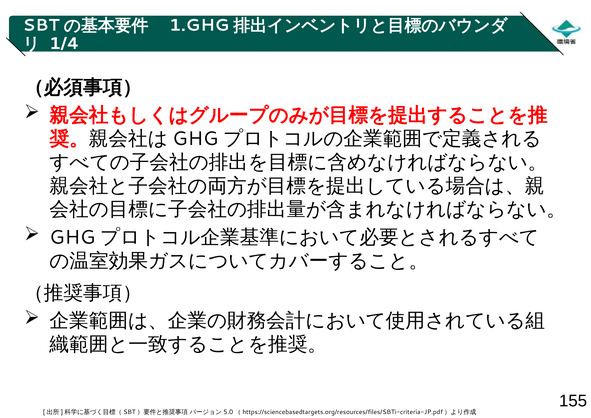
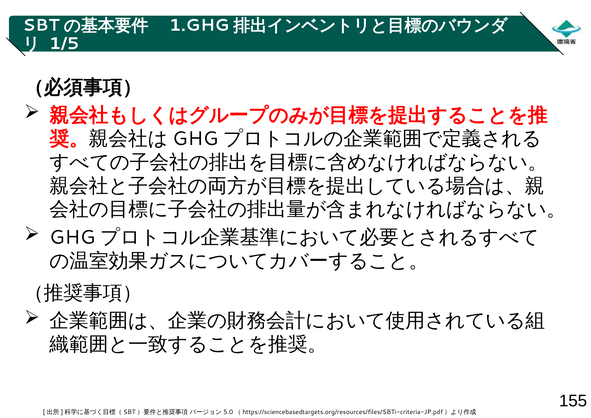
1/4: 1/4 -> 1/5
